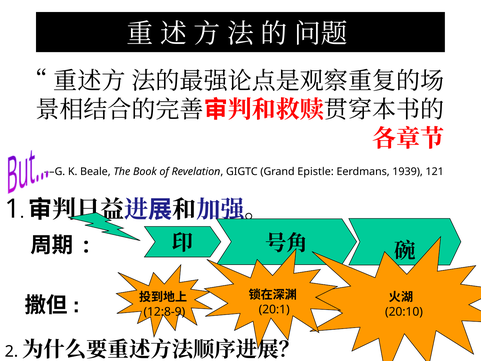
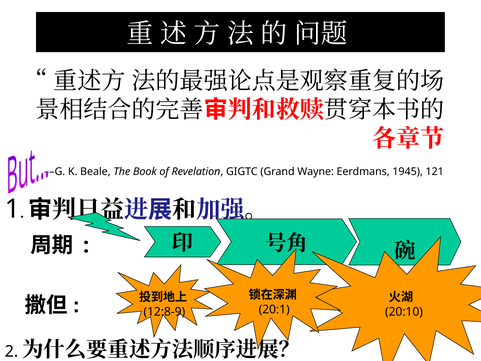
Epistle: Epistle -> Wayne
1939: 1939 -> 1945
